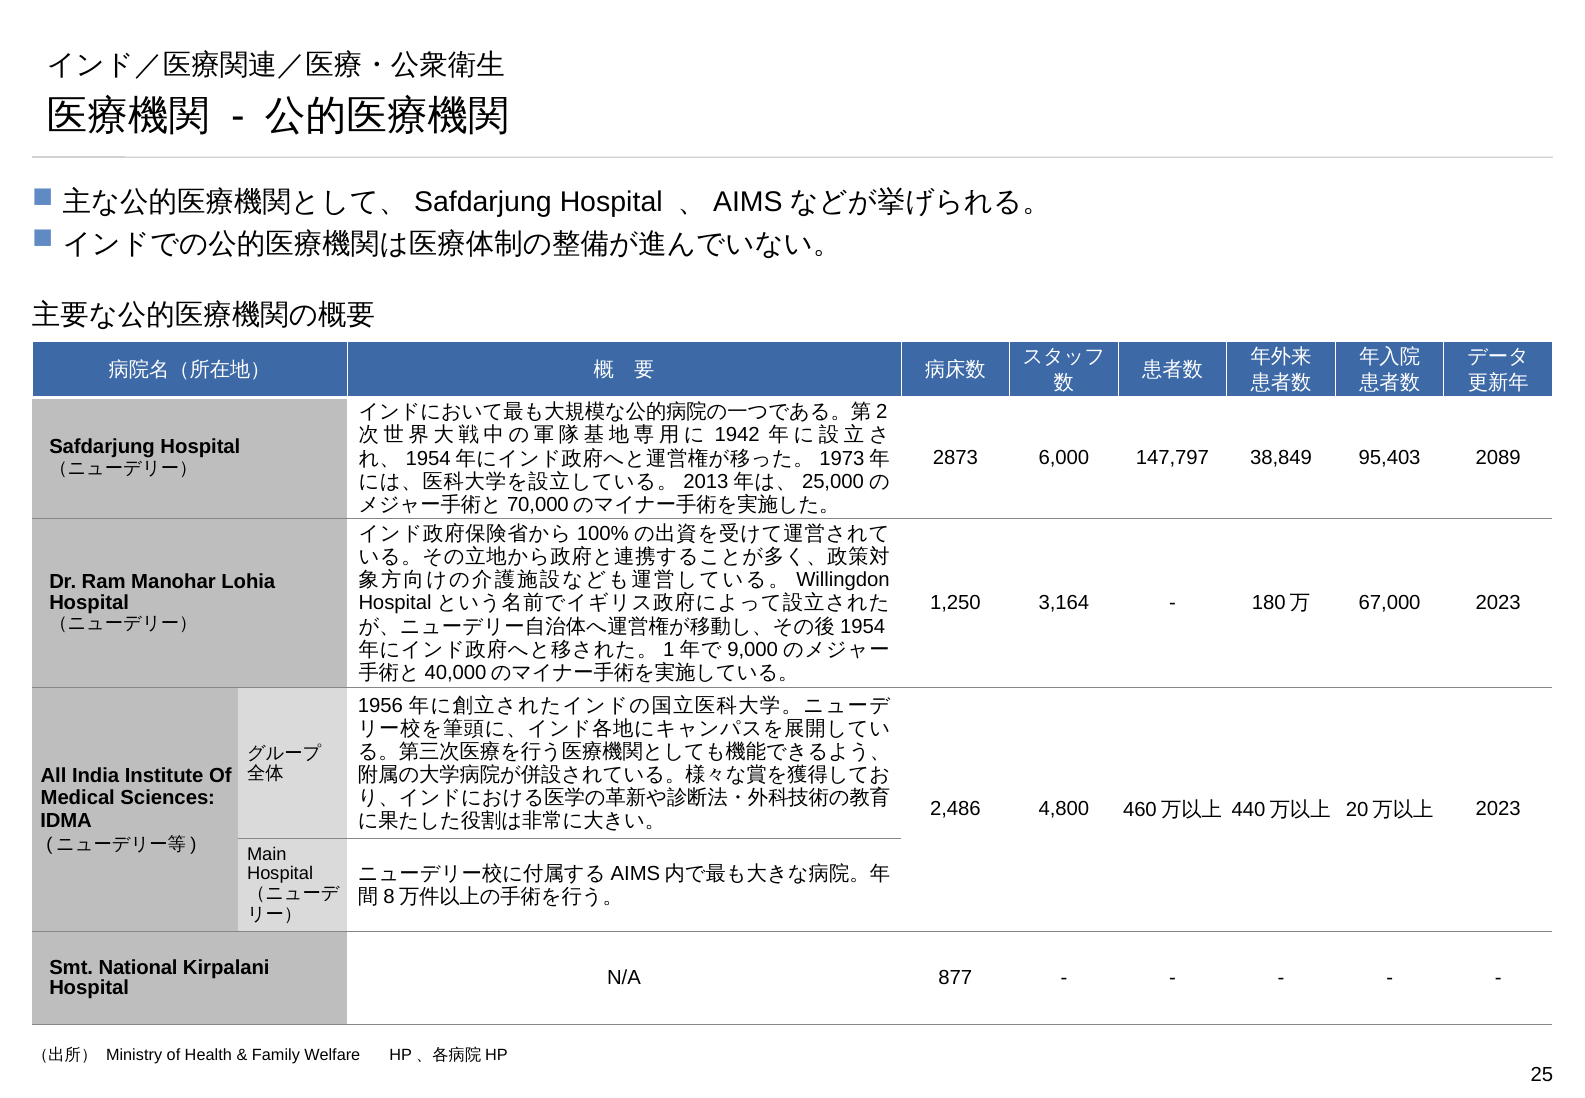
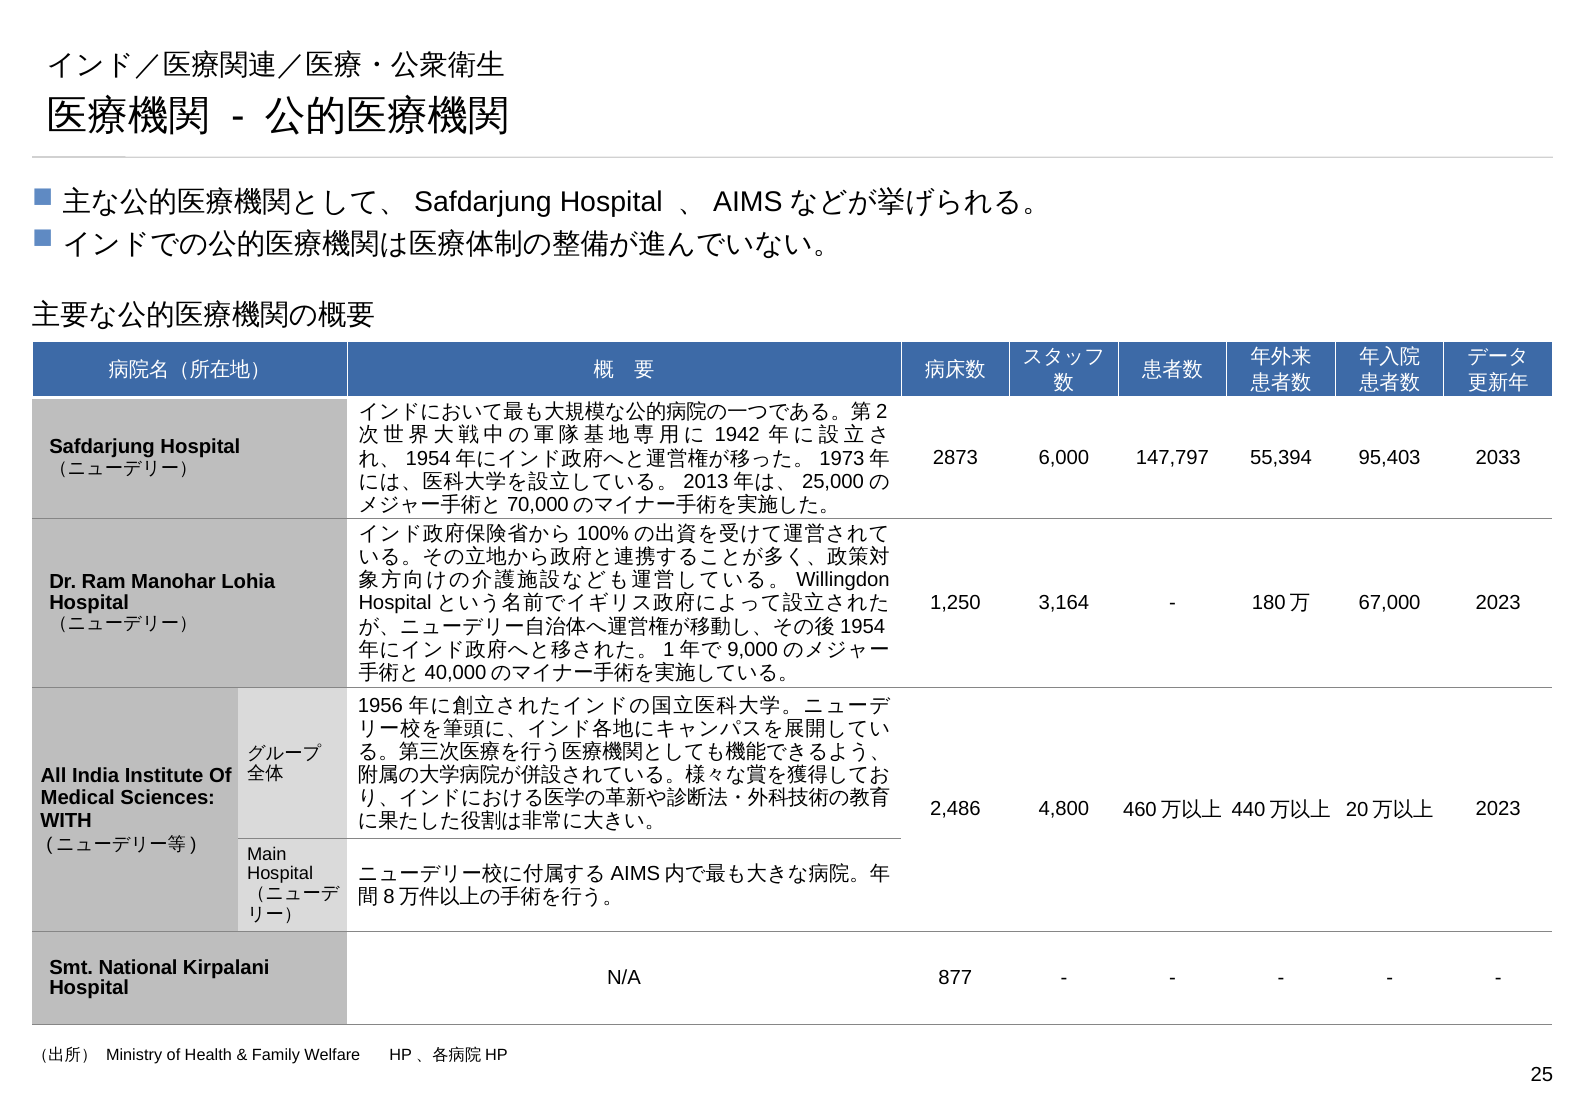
38,849: 38,849 -> 55,394
2089: 2089 -> 2033
IDMA: IDMA -> WITH
